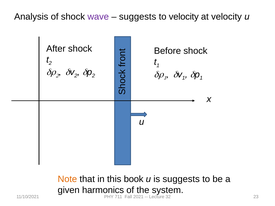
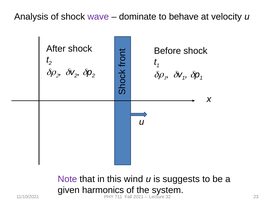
suggests at (138, 17): suggests -> dominate
to velocity: velocity -> behave
Note colour: orange -> purple
book: book -> wind
